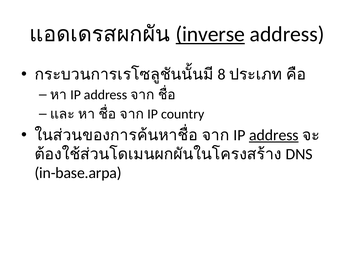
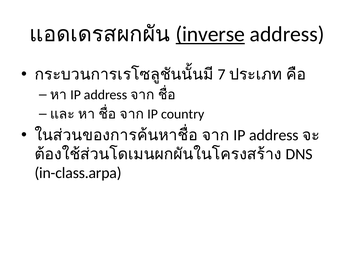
8: 8 -> 7
address at (274, 135) underline: present -> none
in-base.arpa: in-base.arpa -> in-class.arpa
